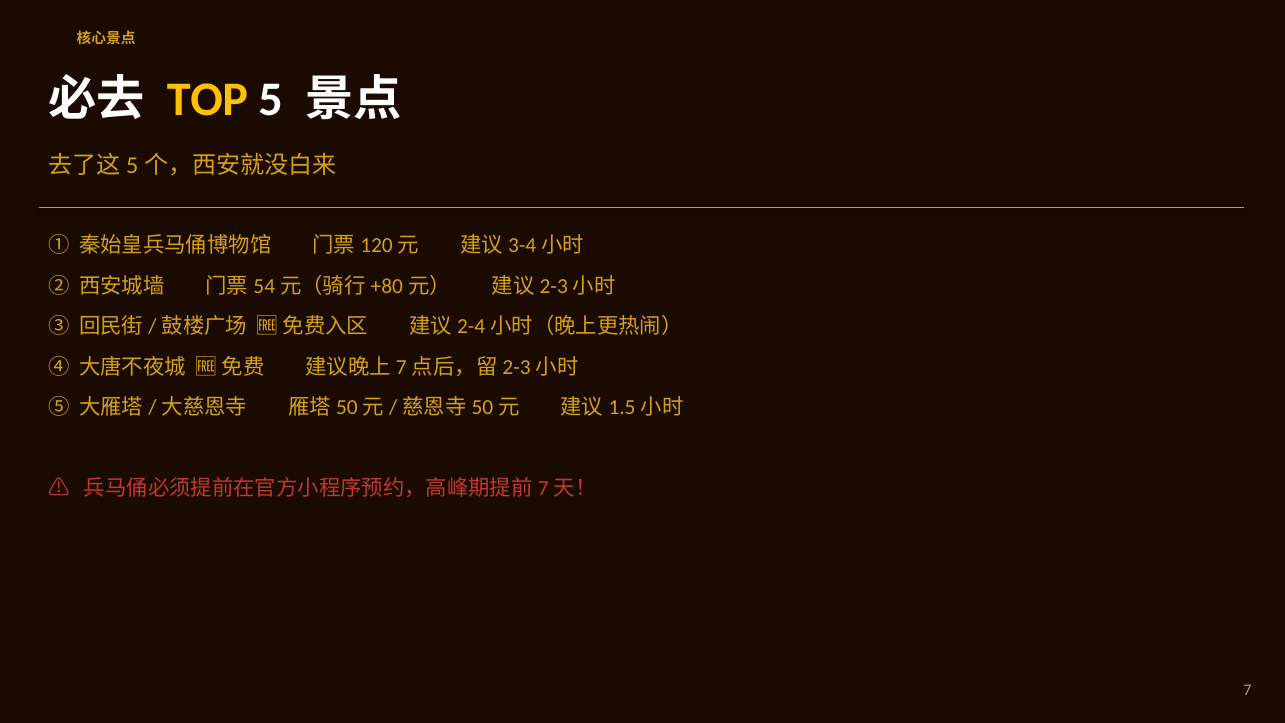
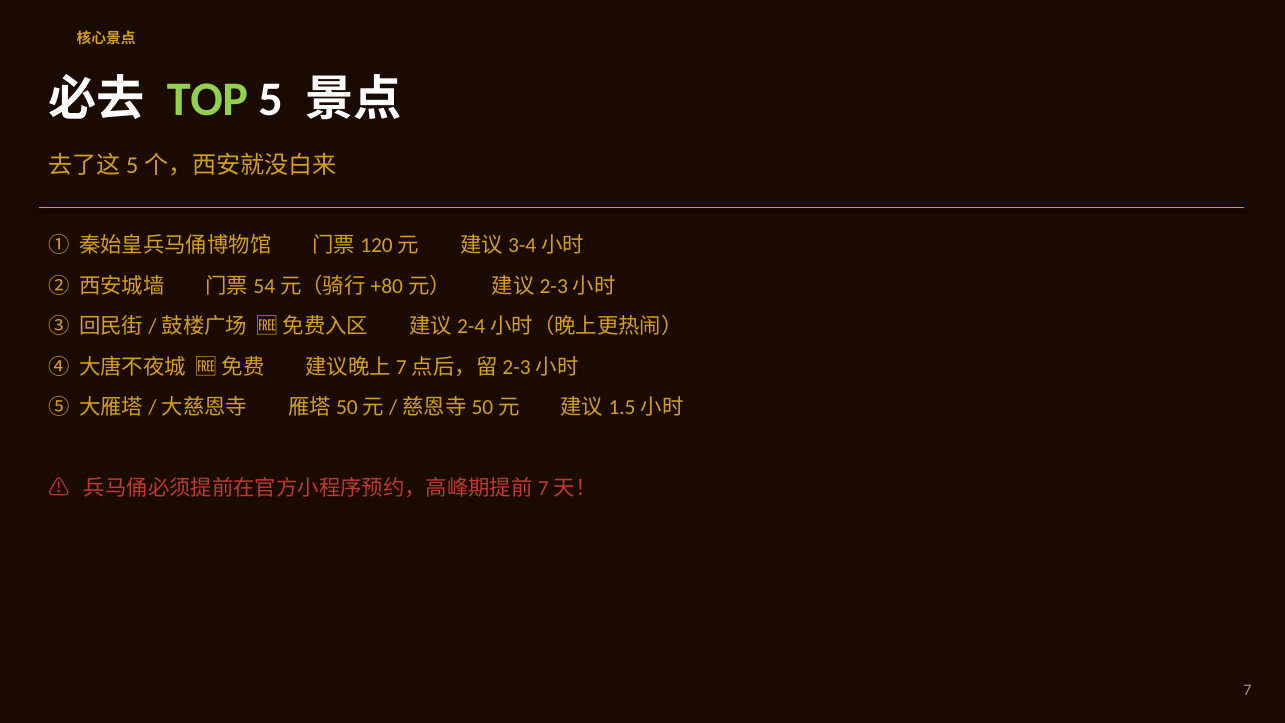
TOP colour: yellow -> light green
